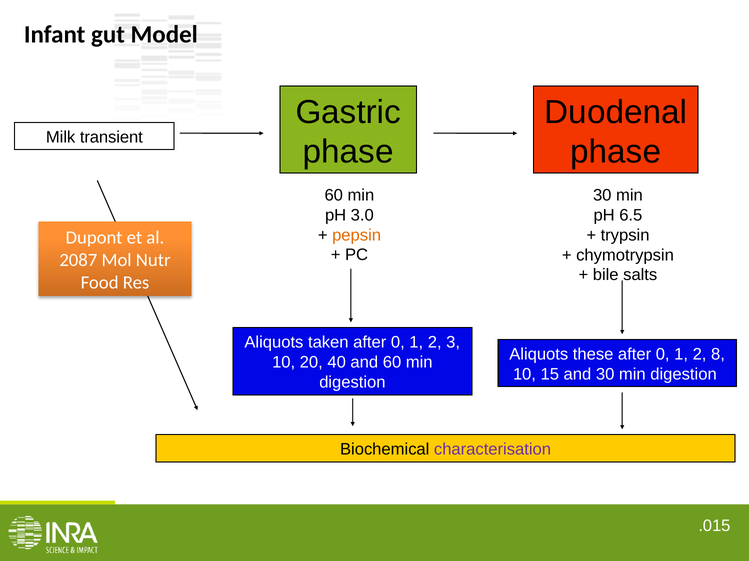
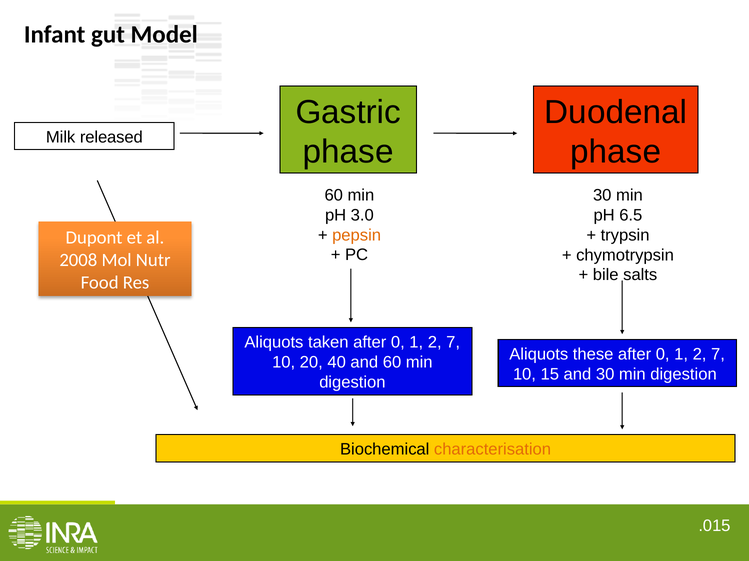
transient: transient -> released
2087: 2087 -> 2008
3 at (453, 343): 3 -> 7
8 at (718, 355): 8 -> 7
characterisation colour: purple -> orange
